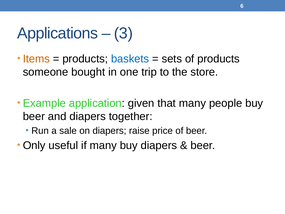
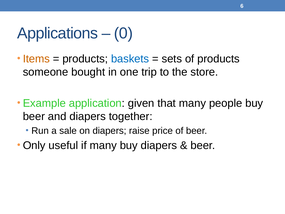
3: 3 -> 0
